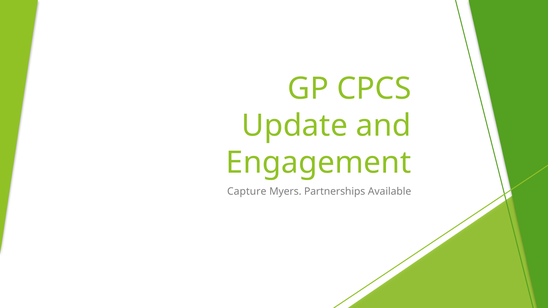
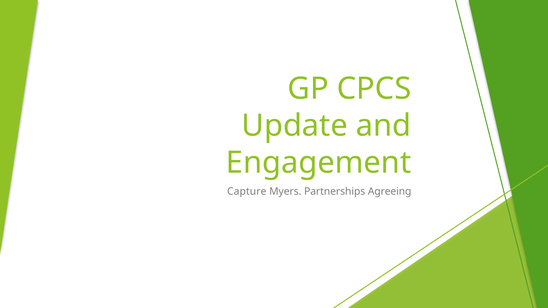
Available: Available -> Agreeing
